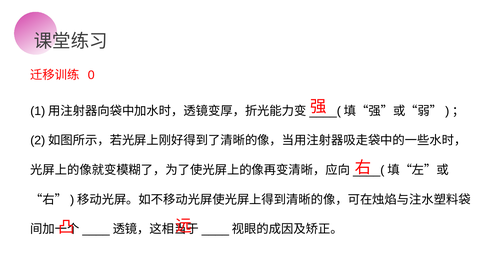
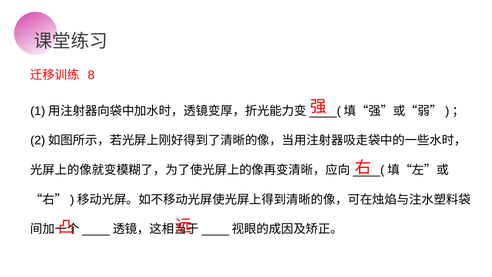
0: 0 -> 8
